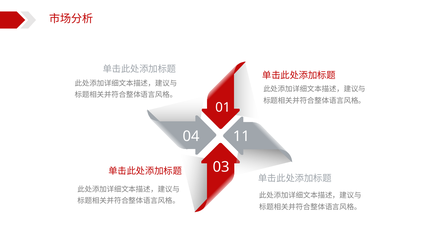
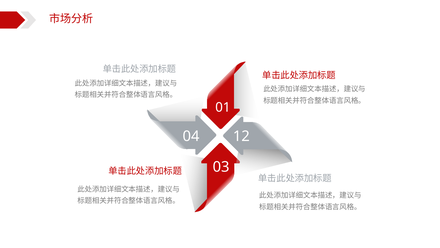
11: 11 -> 12
